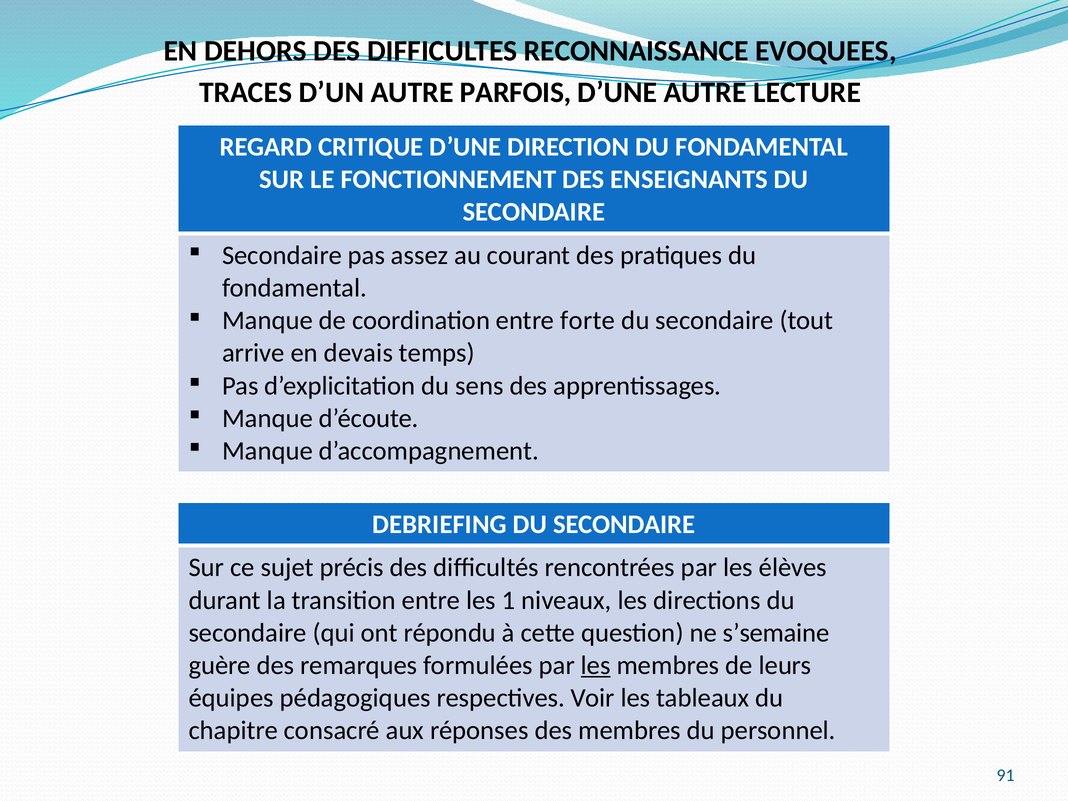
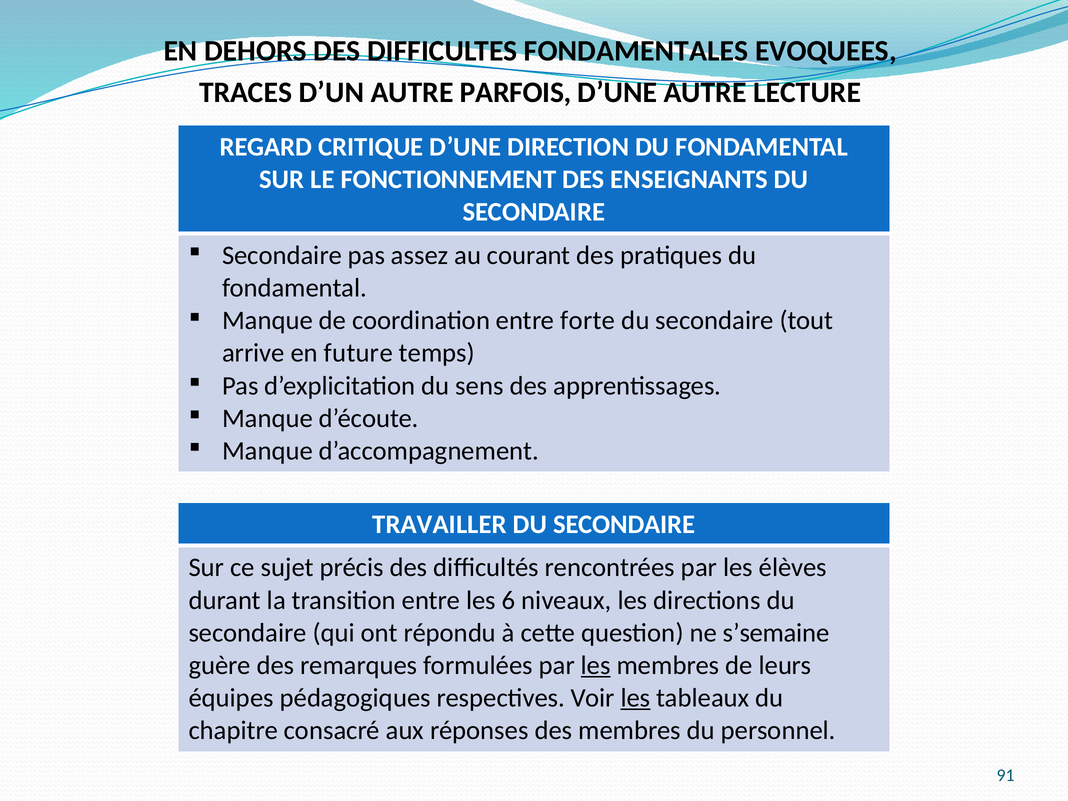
RECONNAISSANCE: RECONNAISSANCE -> FONDAMENTALES
devais: devais -> future
DEBRIEFING: DEBRIEFING -> TRAVAILLER
1: 1 -> 6
les at (635, 698) underline: none -> present
